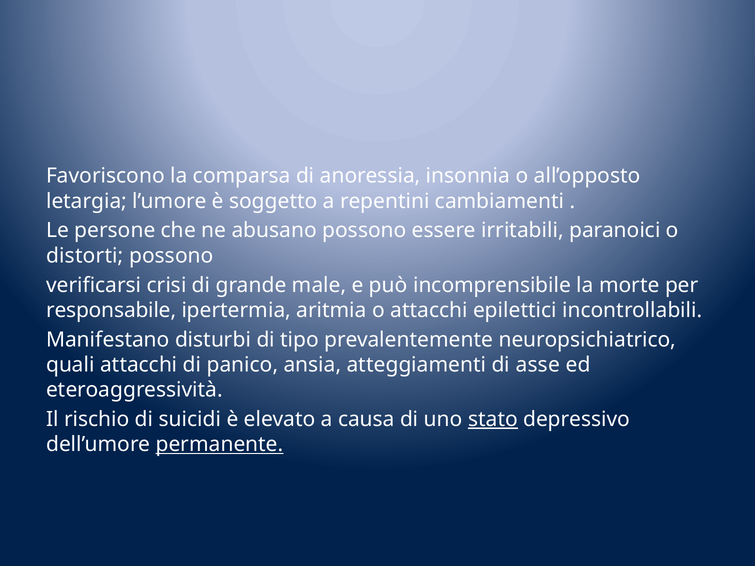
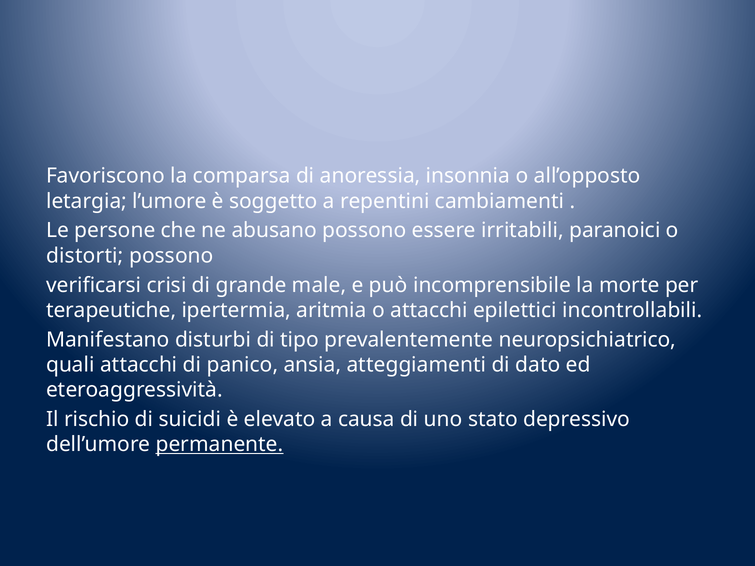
responsabile: responsabile -> terapeutiche
asse: asse -> dato
stato underline: present -> none
